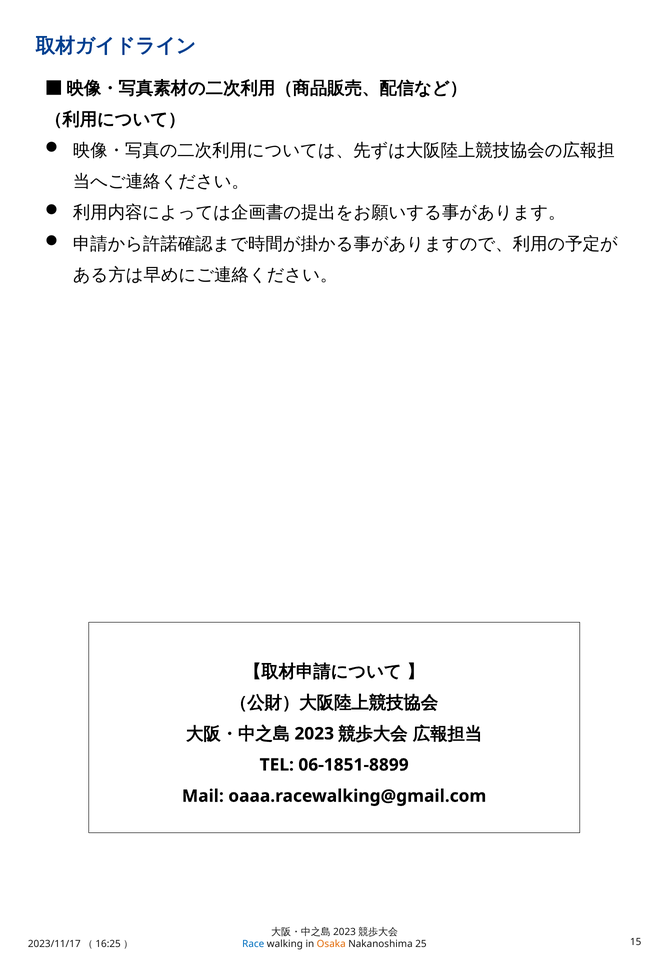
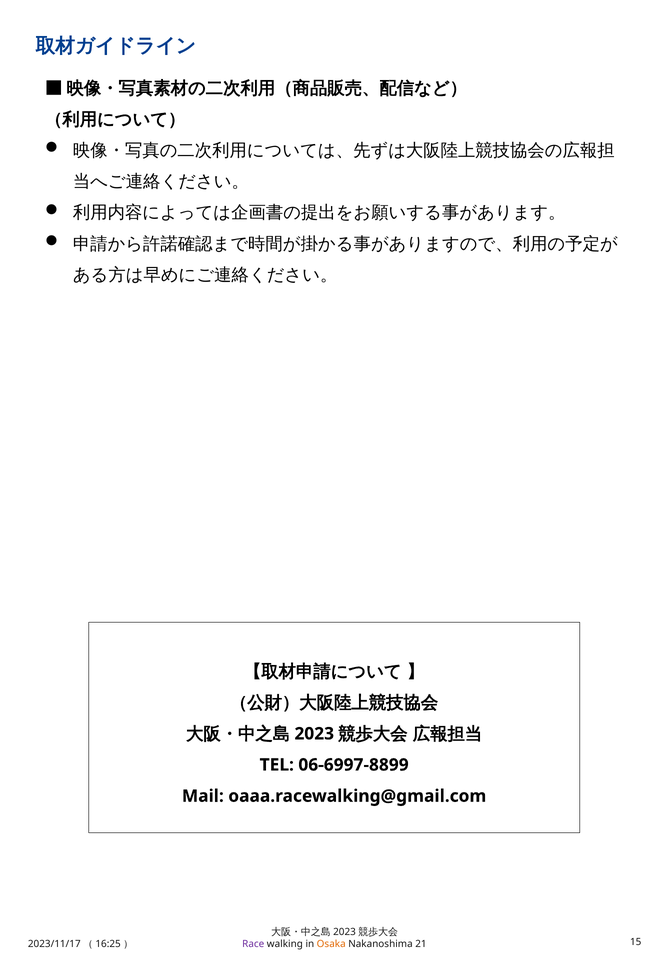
06-1851-8899: 06-1851-8899 -> 06-6997-8899
Race colour: blue -> purple
25: 25 -> 21
